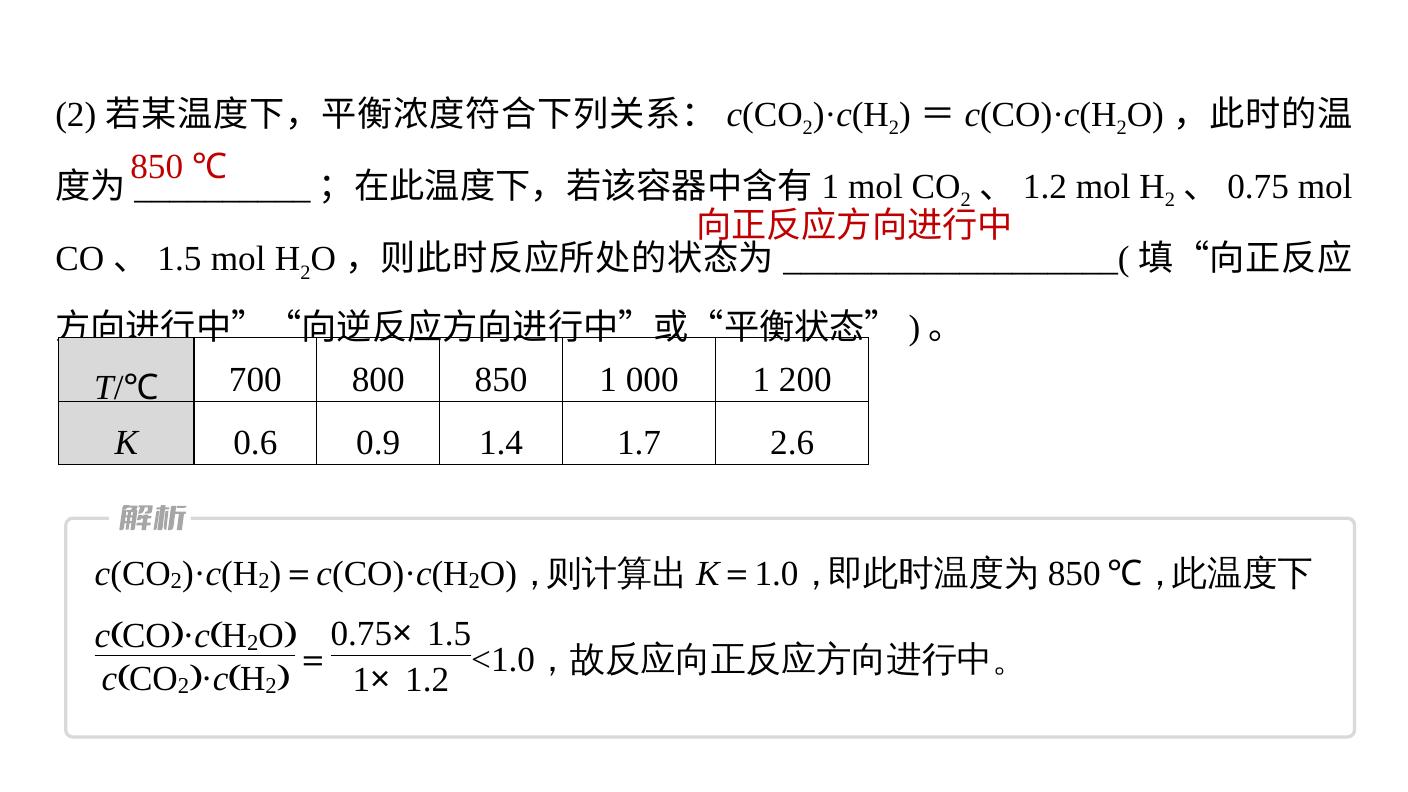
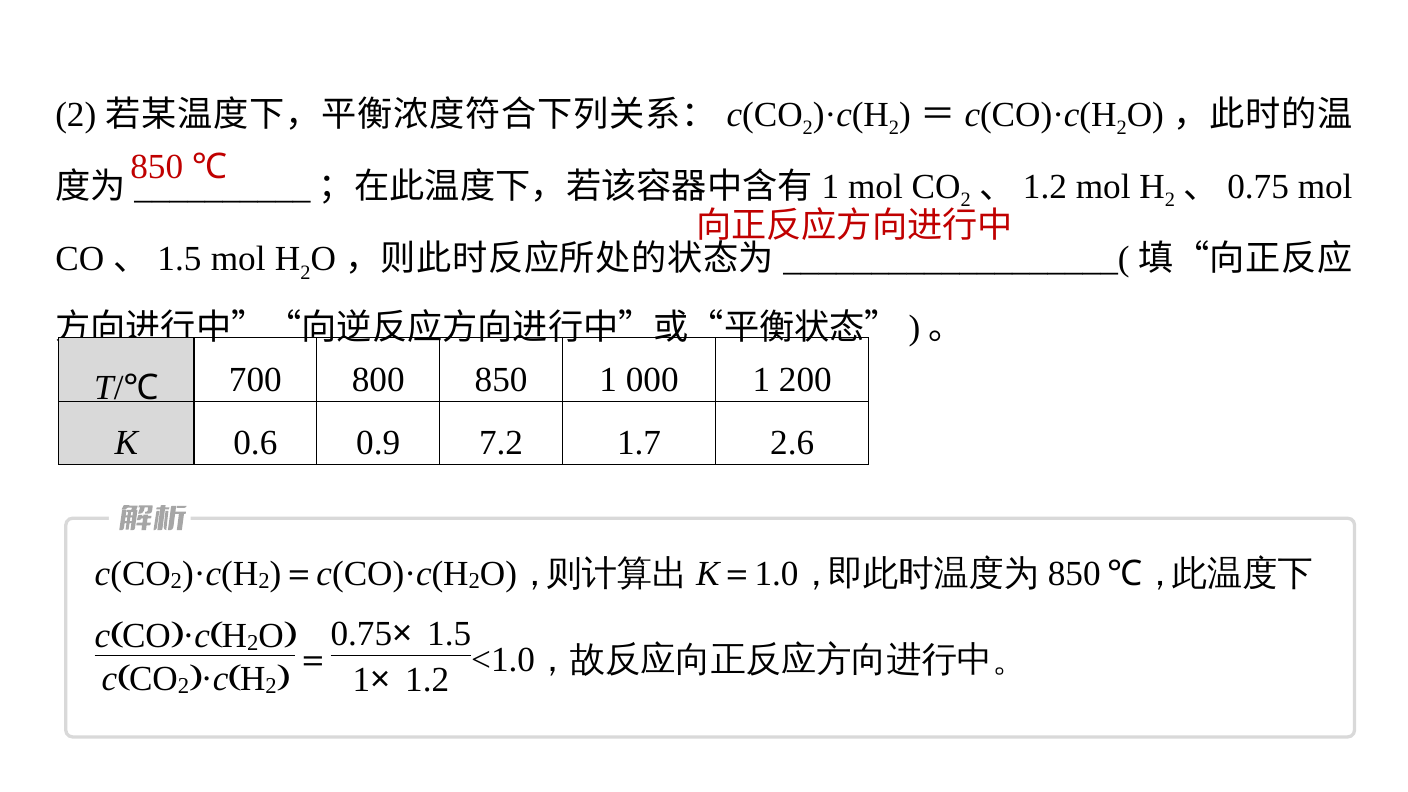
1.4: 1.4 -> 7.2
